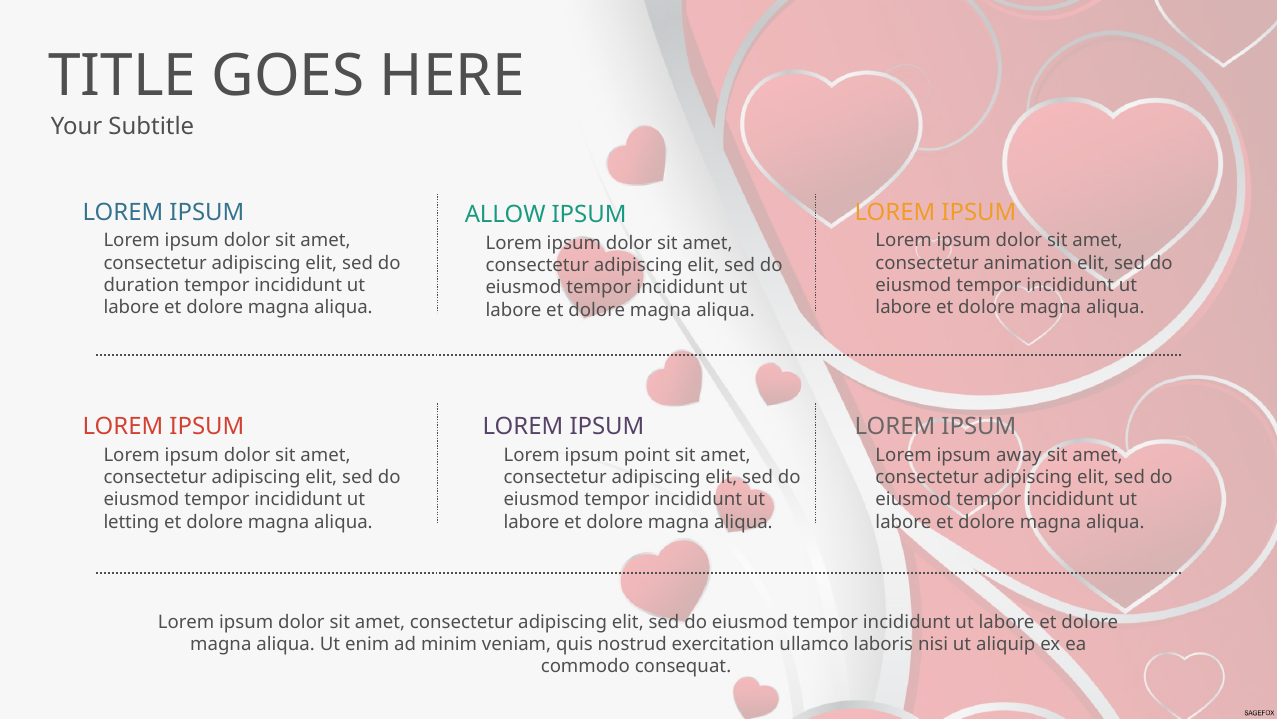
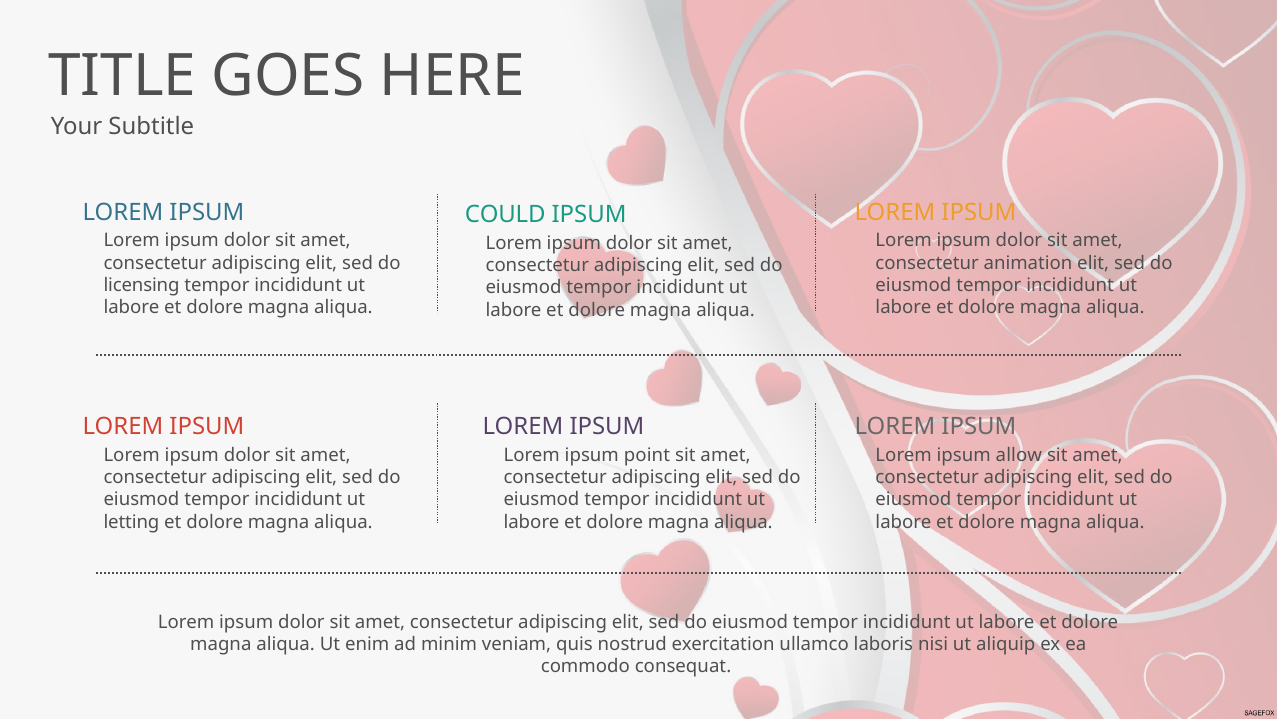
ALLOW: ALLOW -> COULD
duration: duration -> licensing
away: away -> allow
